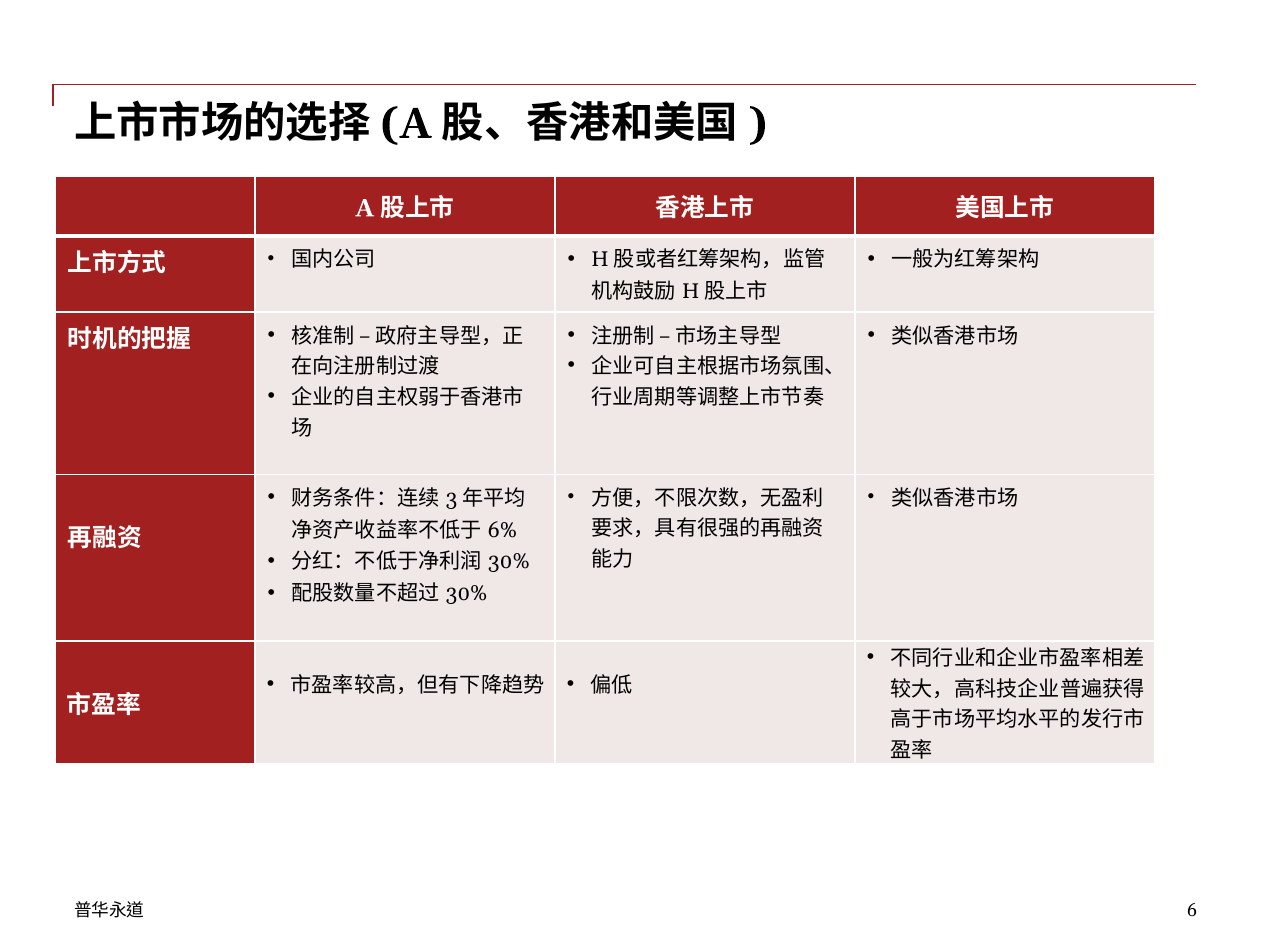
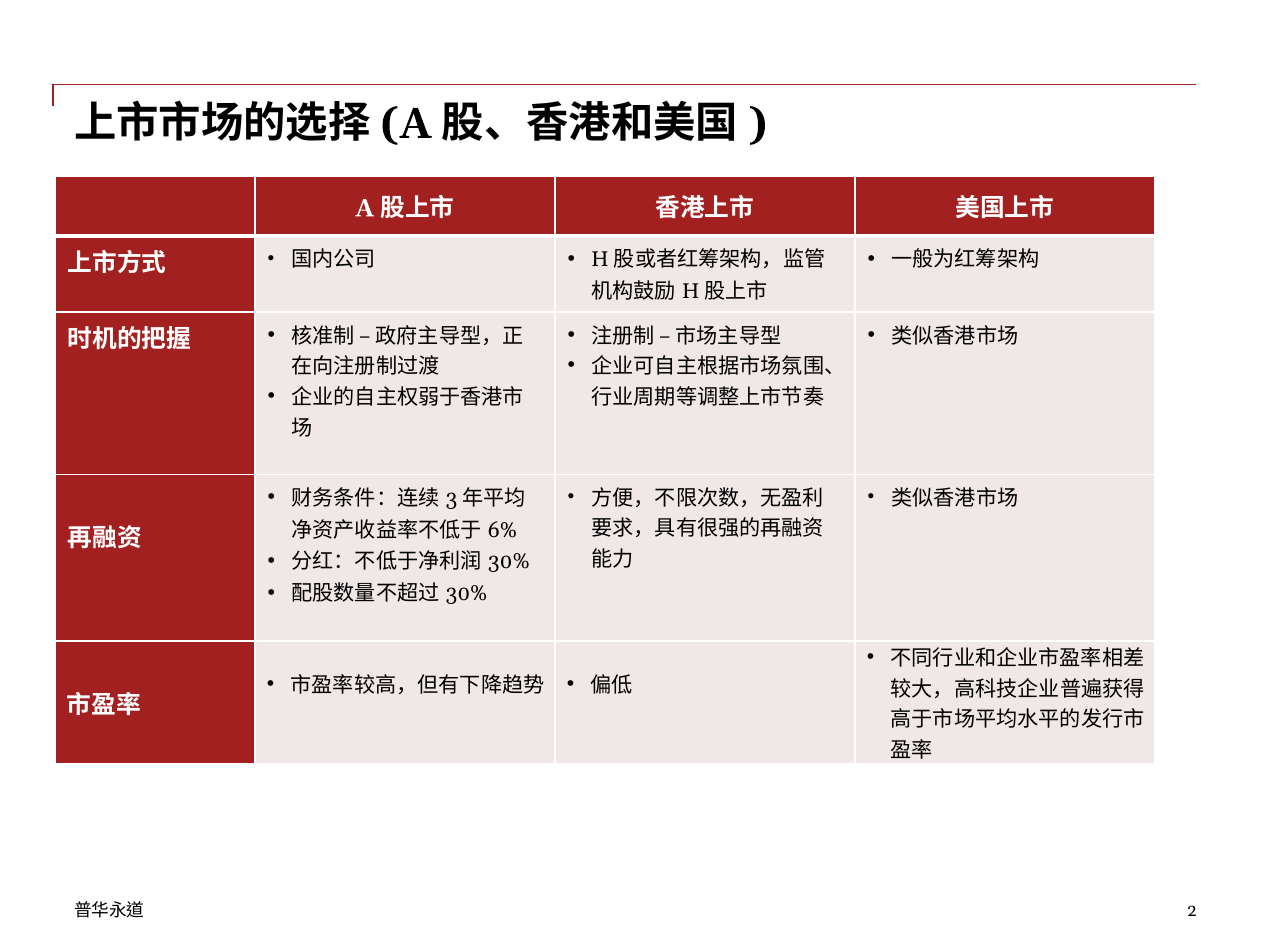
6: 6 -> 2
